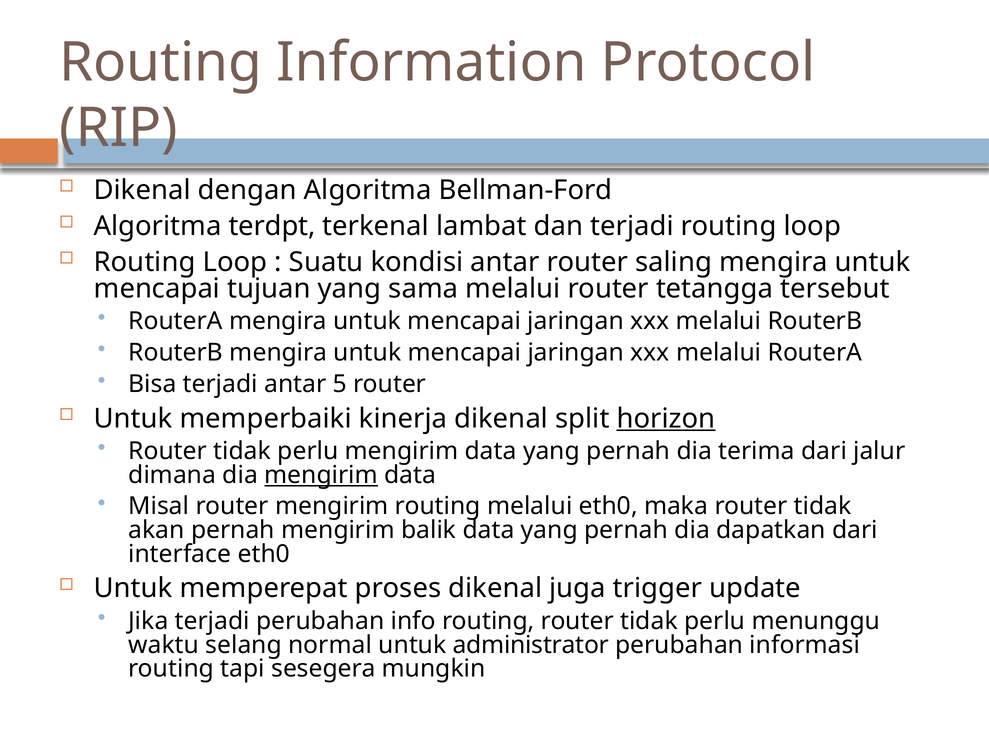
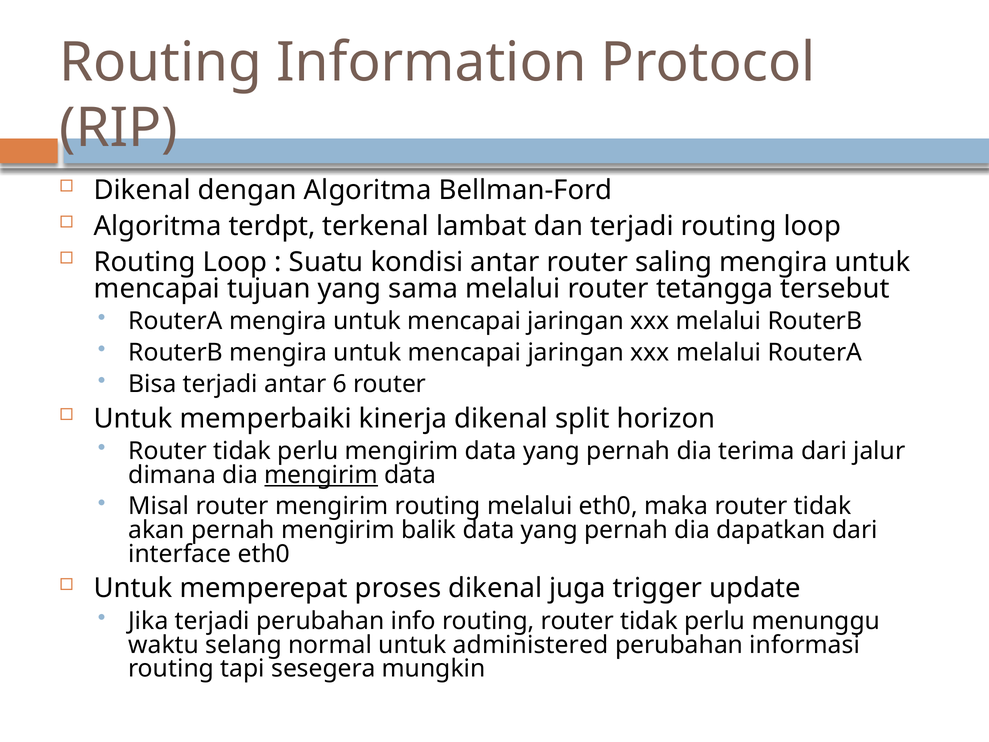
5: 5 -> 6
horizon underline: present -> none
administrator: administrator -> administered
